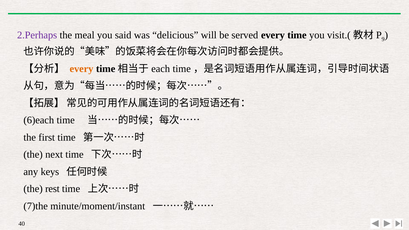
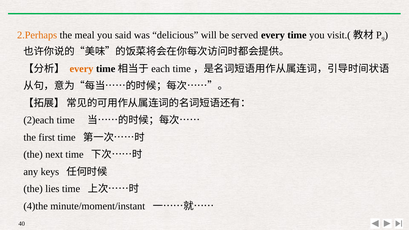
2.Perhaps colour: purple -> orange
6)each: 6)each -> 2)each
rest: rest -> lies
7)the: 7)the -> 4)the
